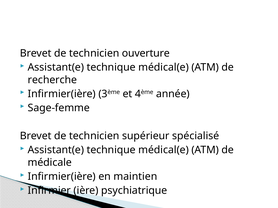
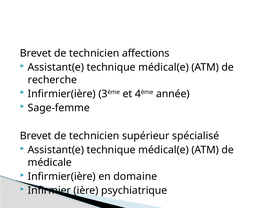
ouverture: ouverture -> affections
maintien: maintien -> domaine
